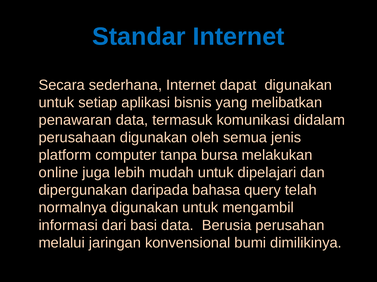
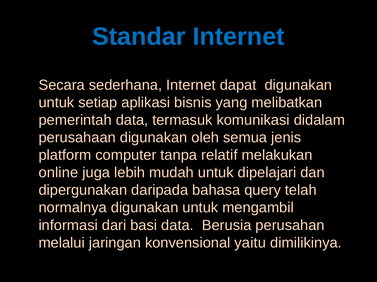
penawaran: penawaran -> pemerintah
bursa: bursa -> relatif
bumi: bumi -> yaitu
